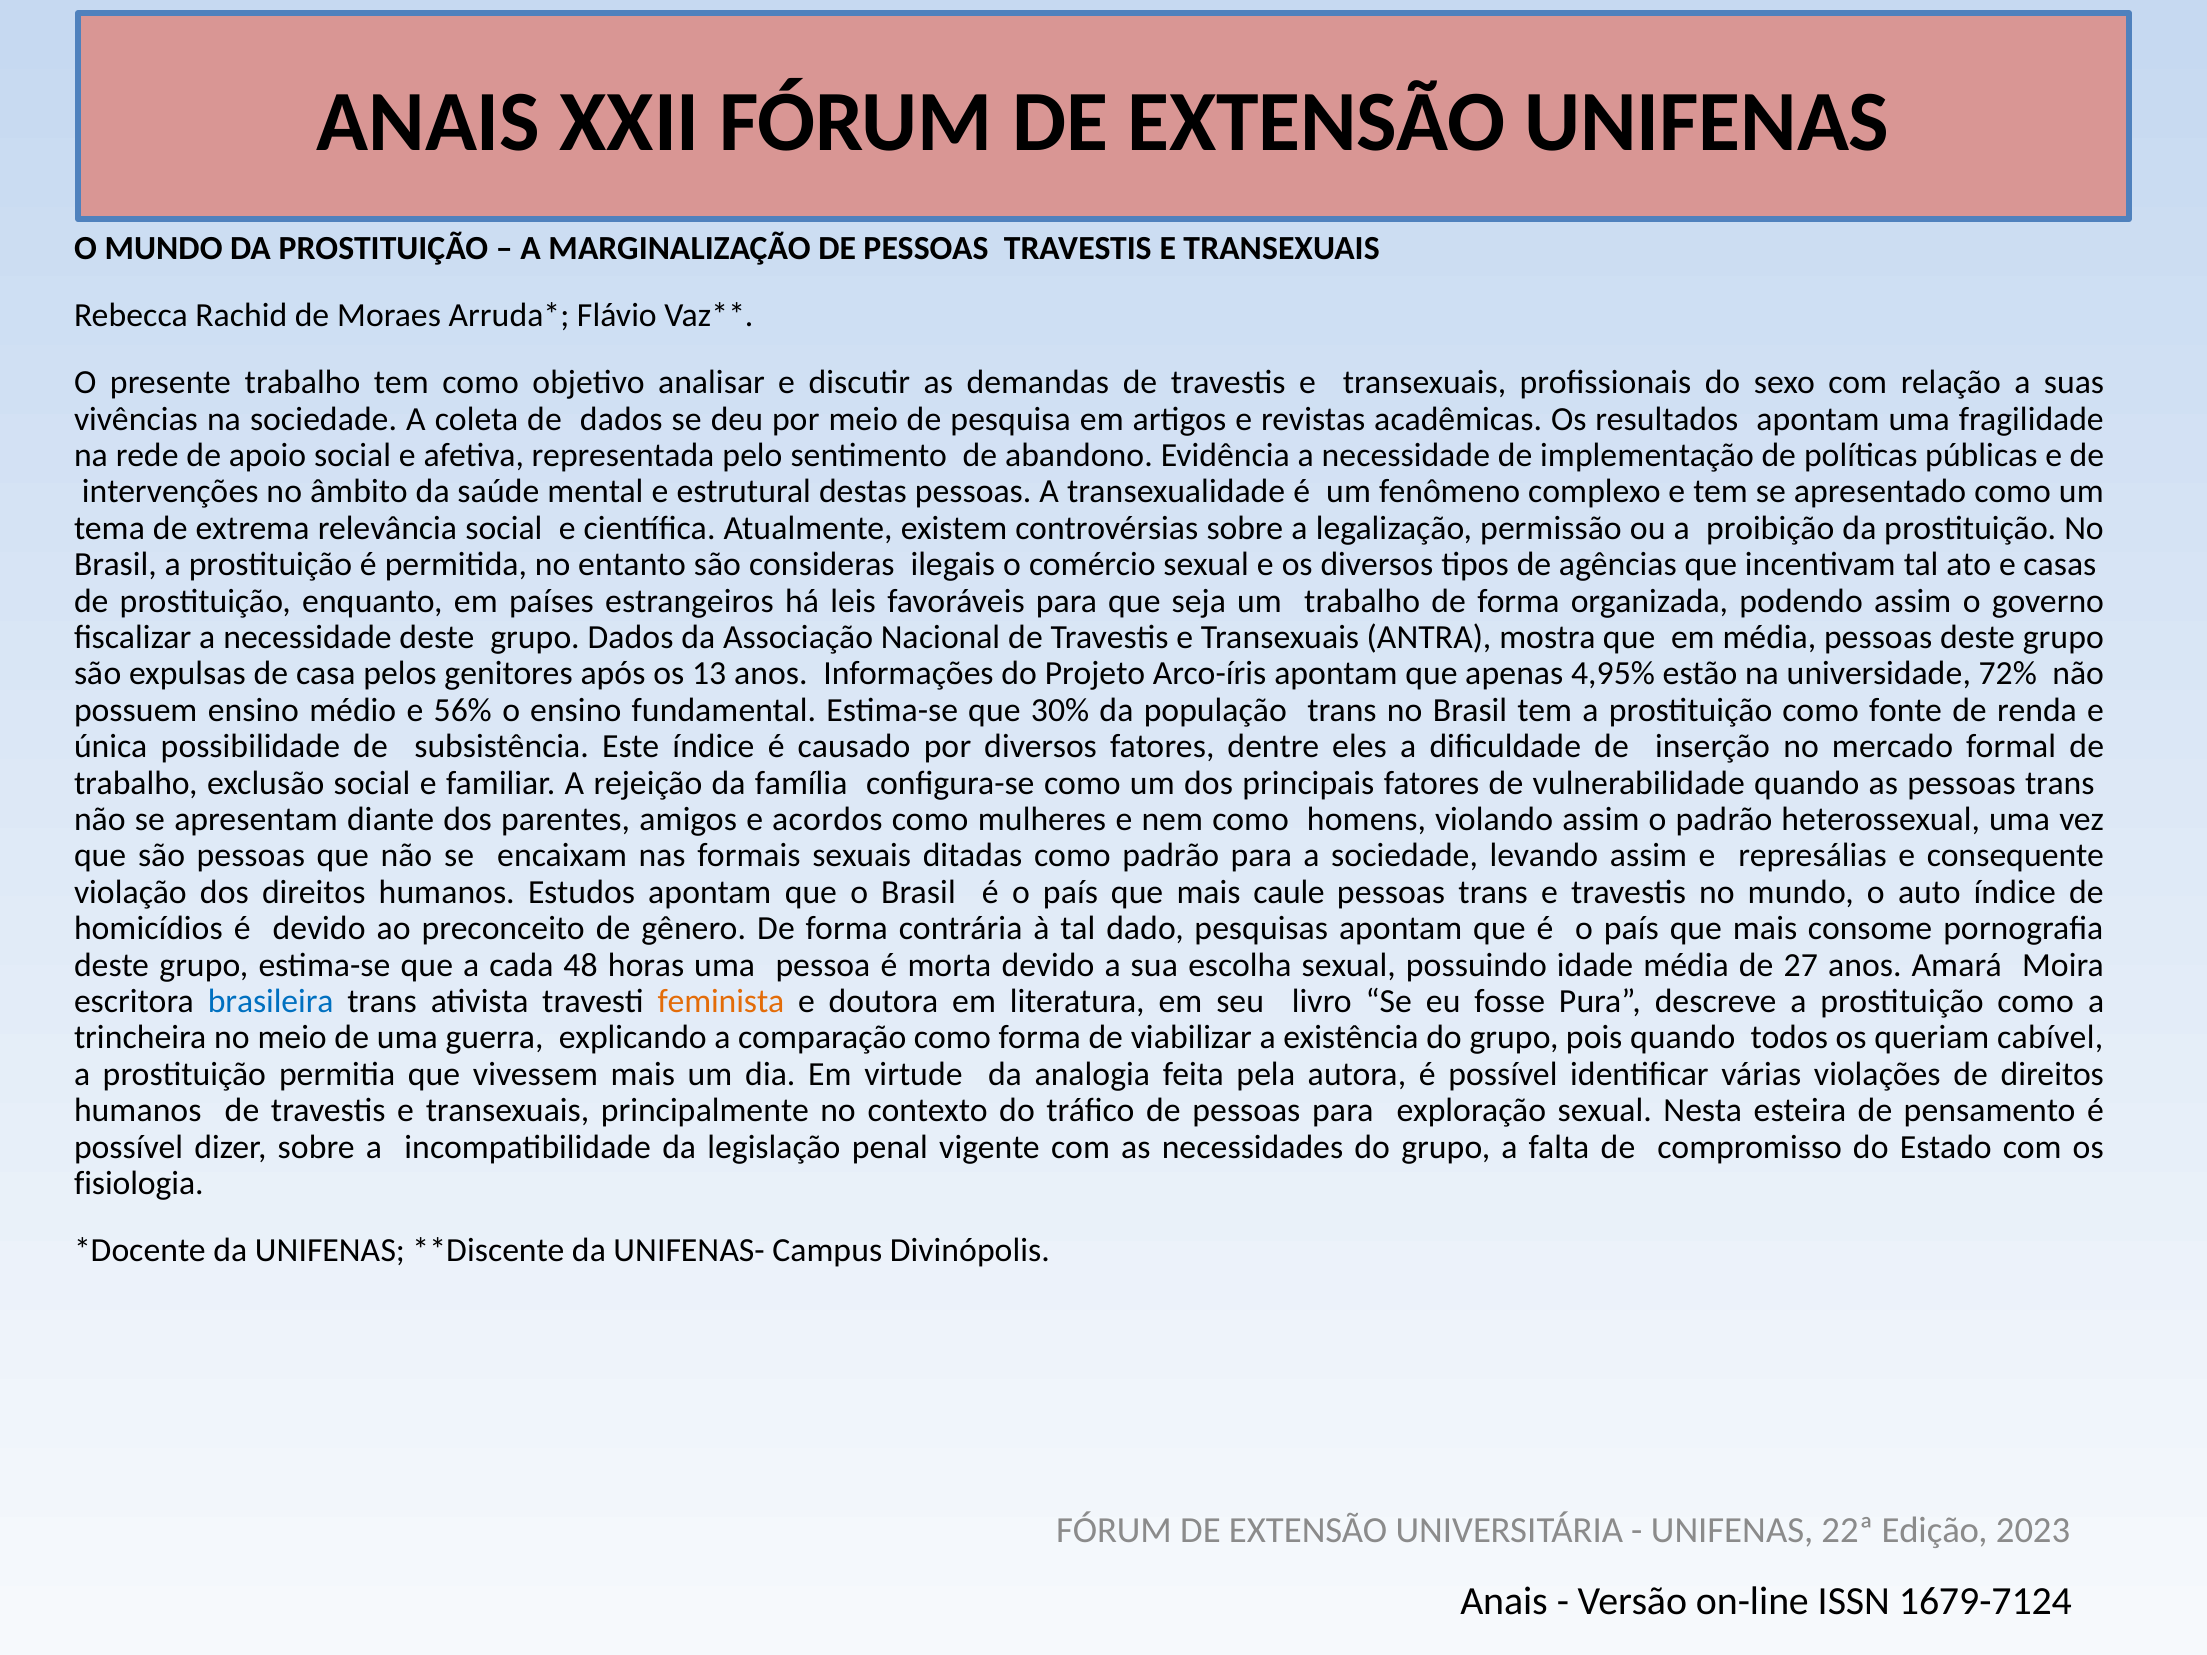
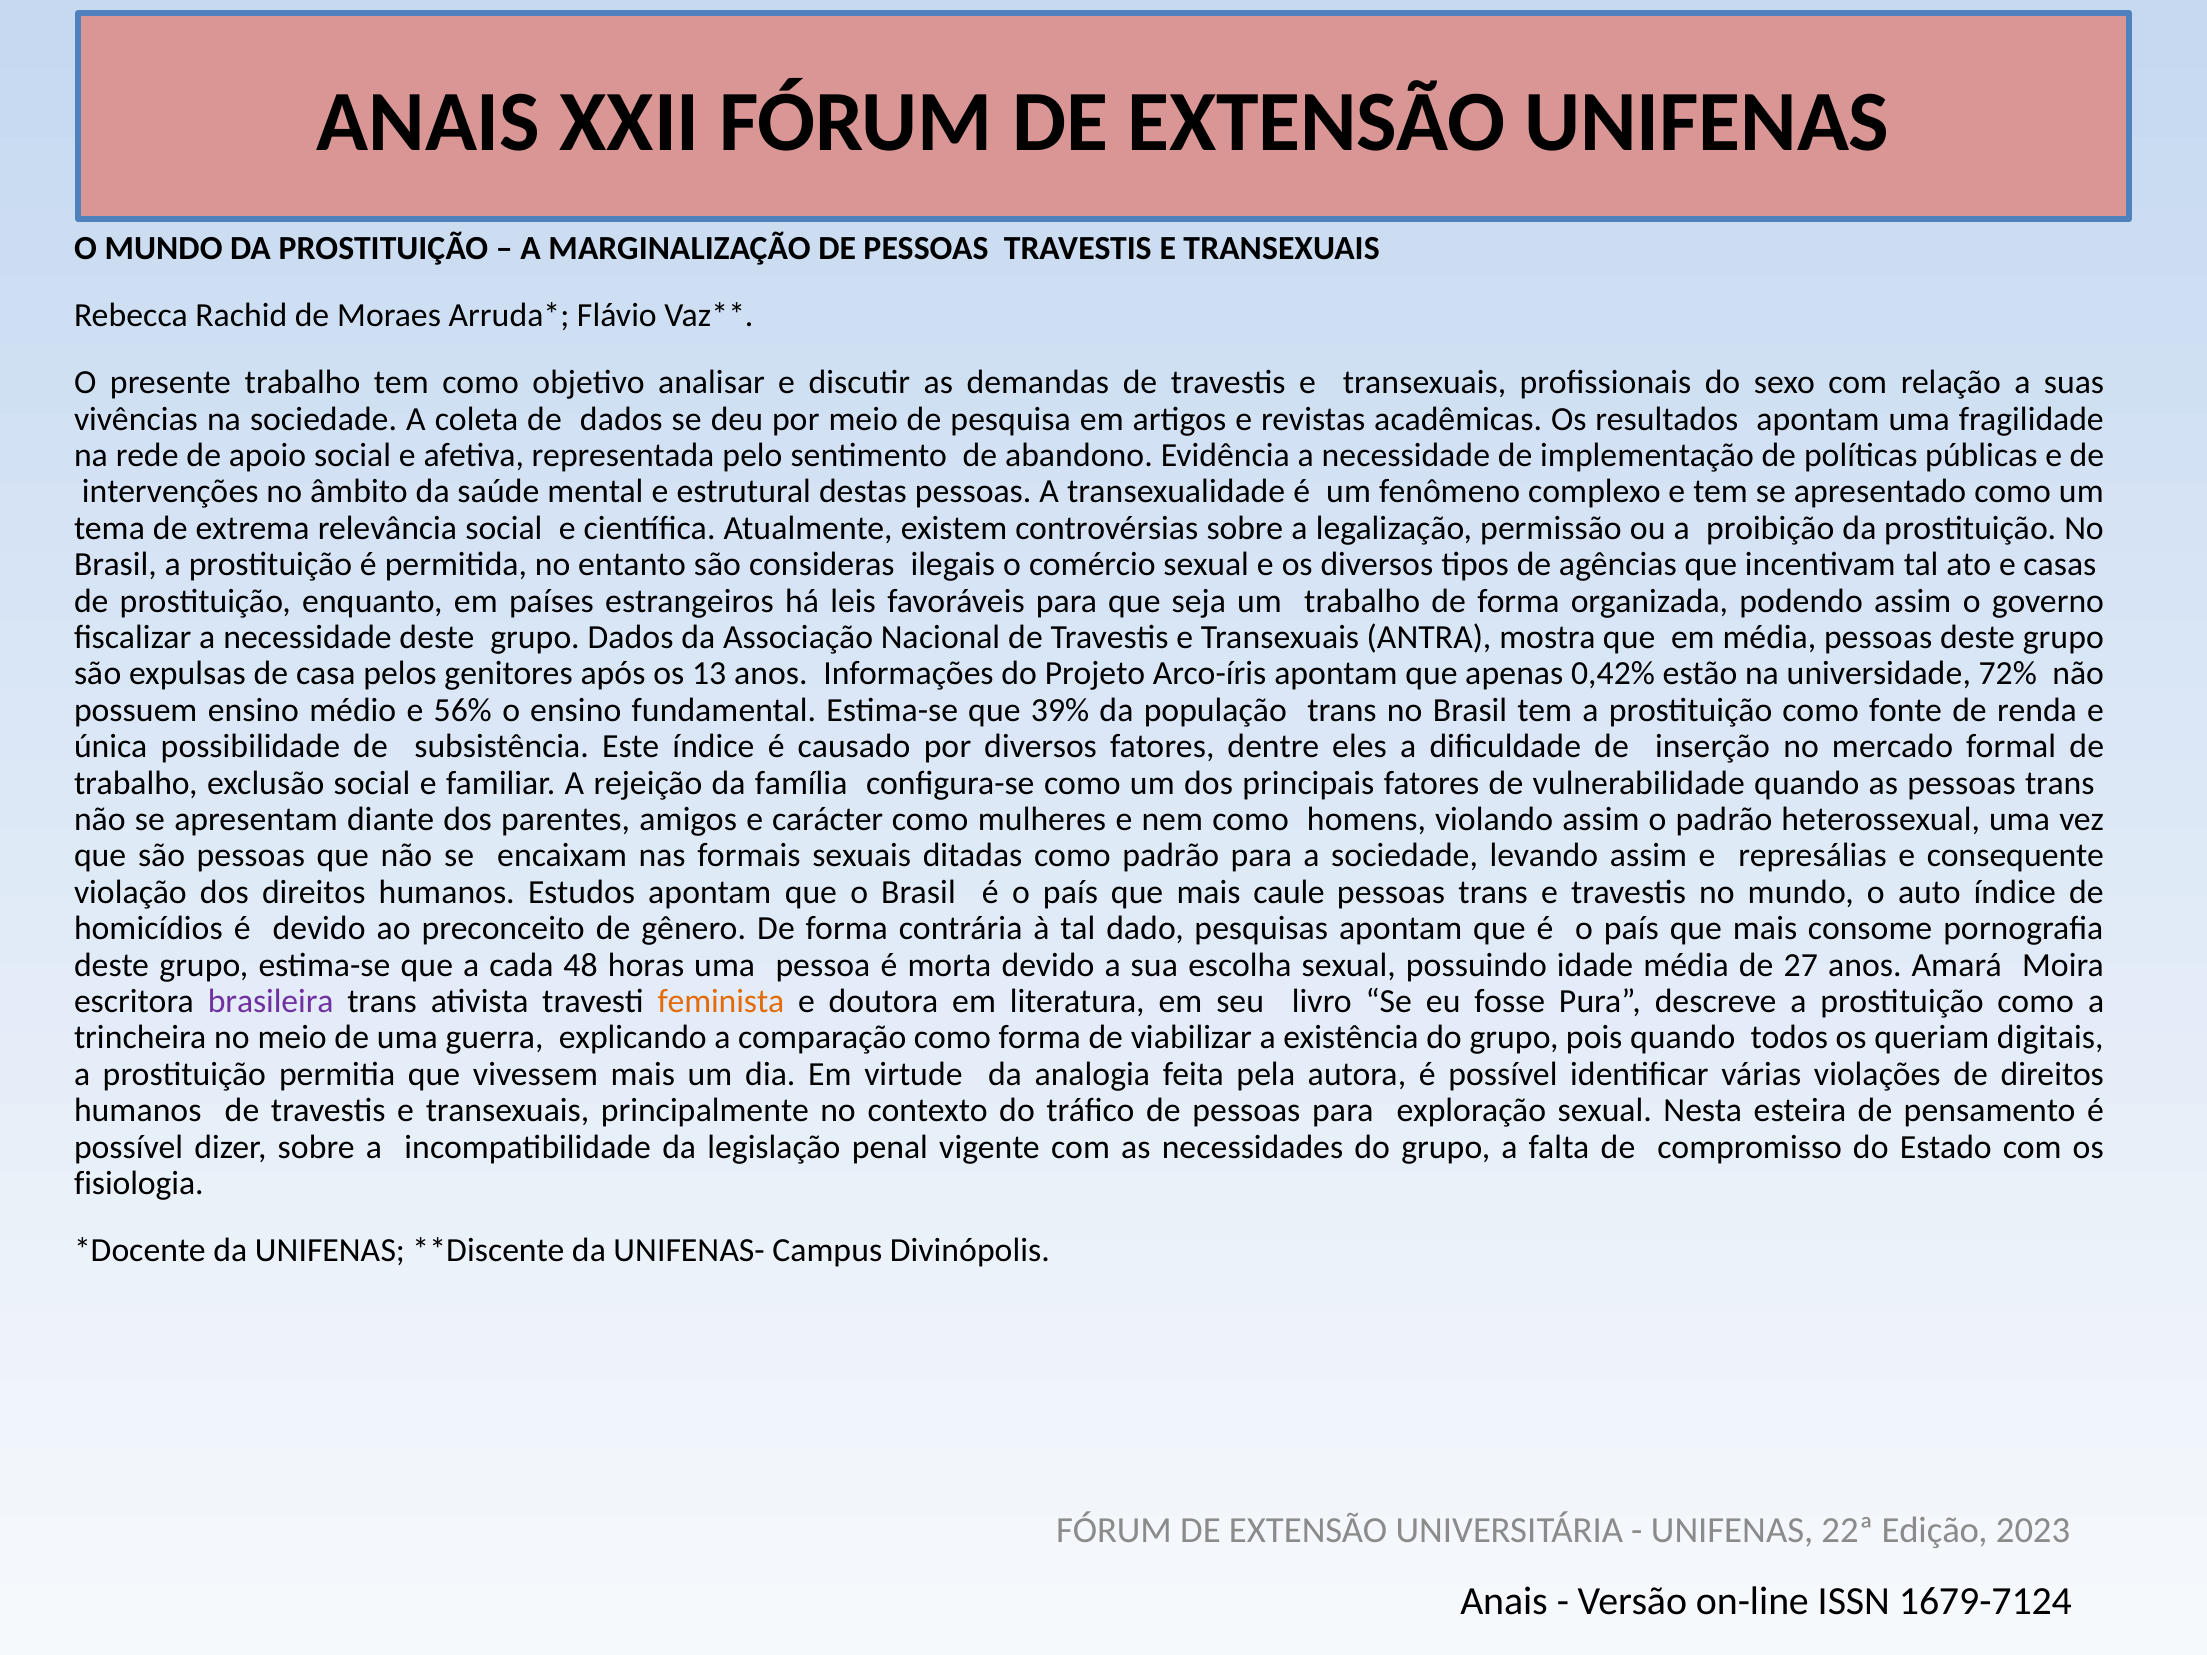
4,95%: 4,95% -> 0,42%
30%: 30% -> 39%
acordos: acordos -> carácter
brasileira colour: blue -> purple
cabível: cabível -> digitais
